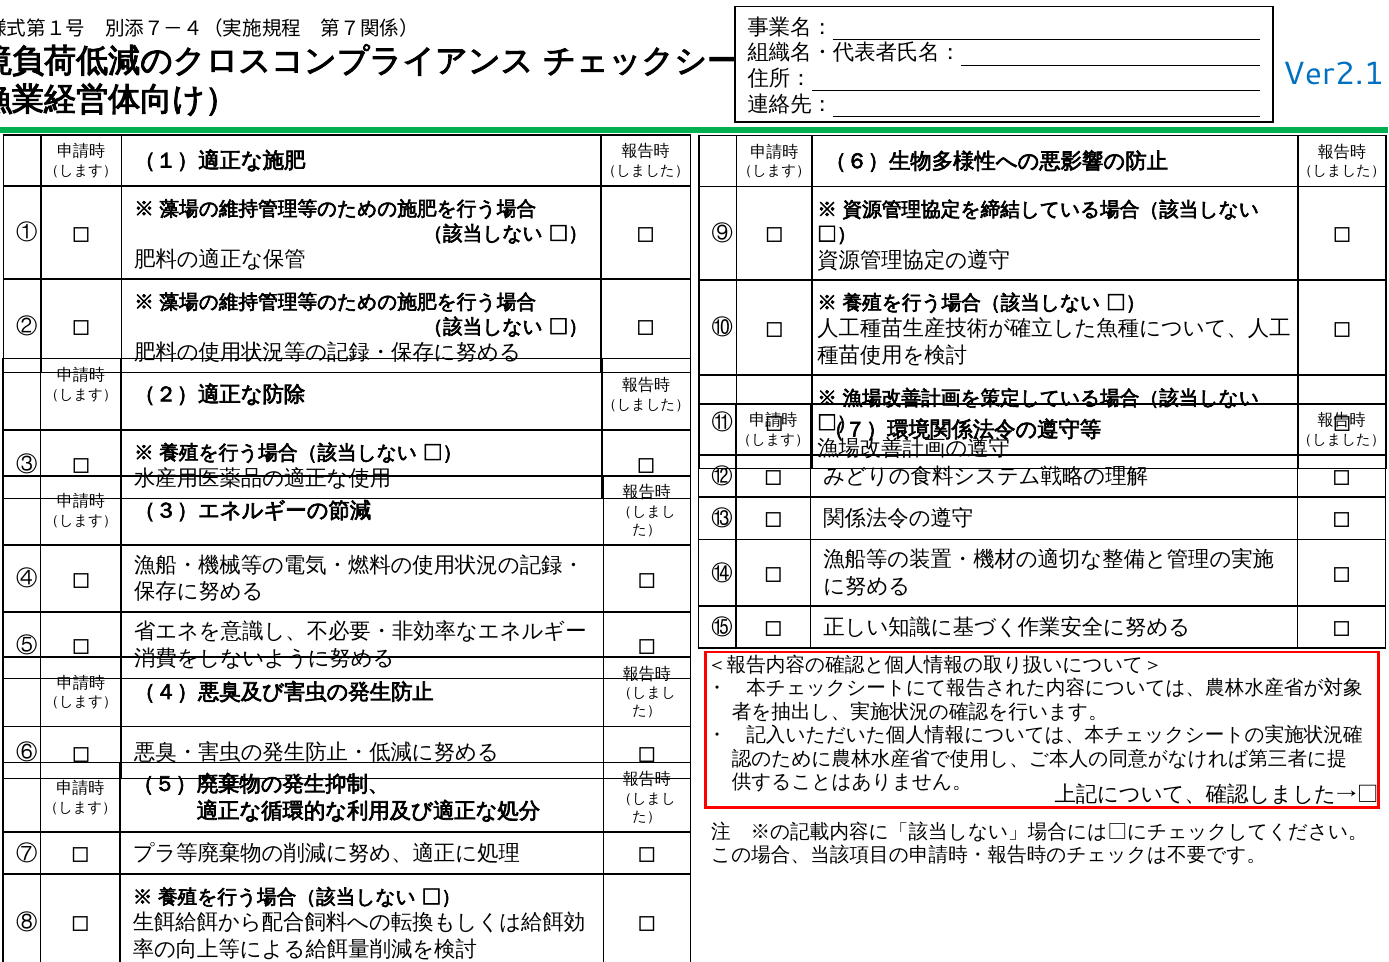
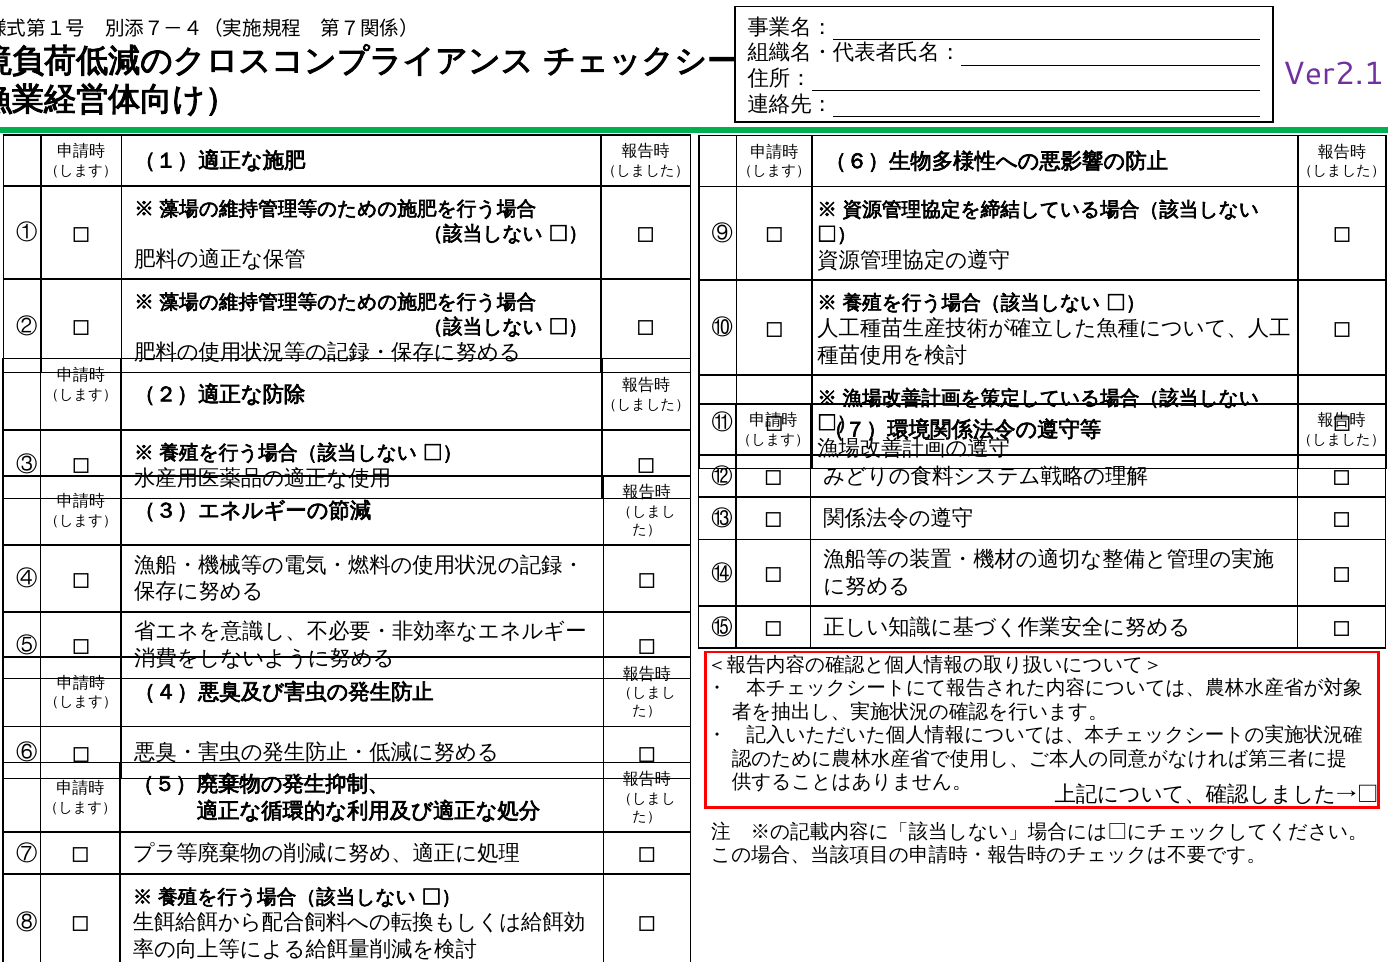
Ver2.1 colour: blue -> purple
